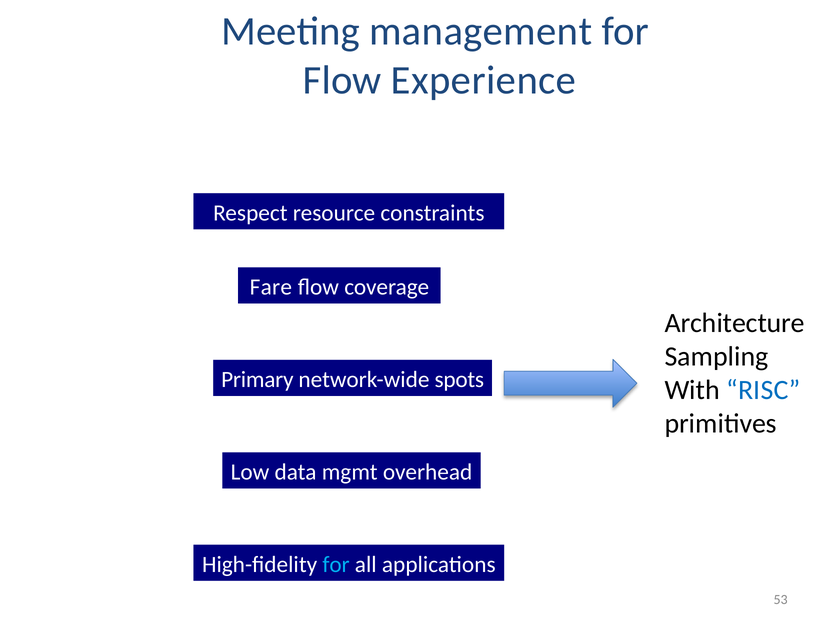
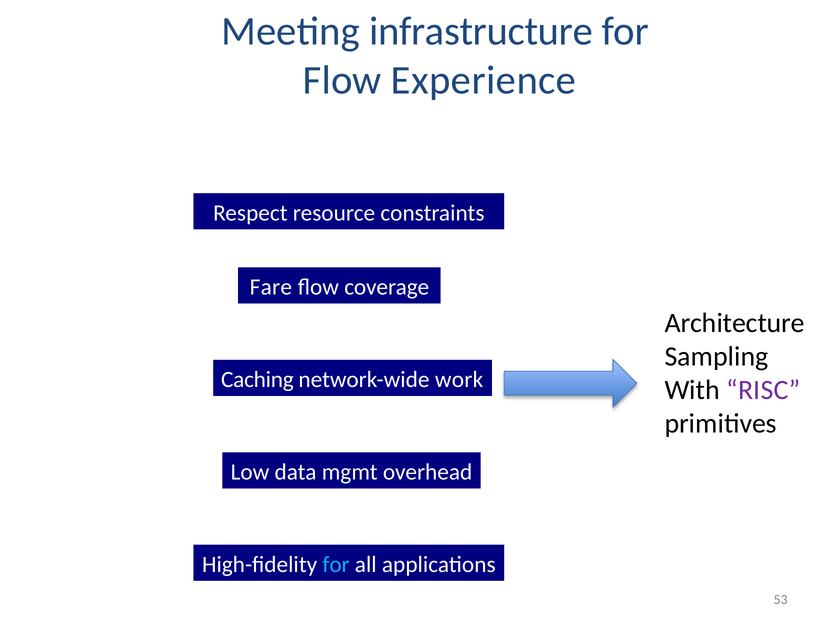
management: management -> infrastructure
Primary: Primary -> Caching
spots: spots -> work
RISC colour: blue -> purple
